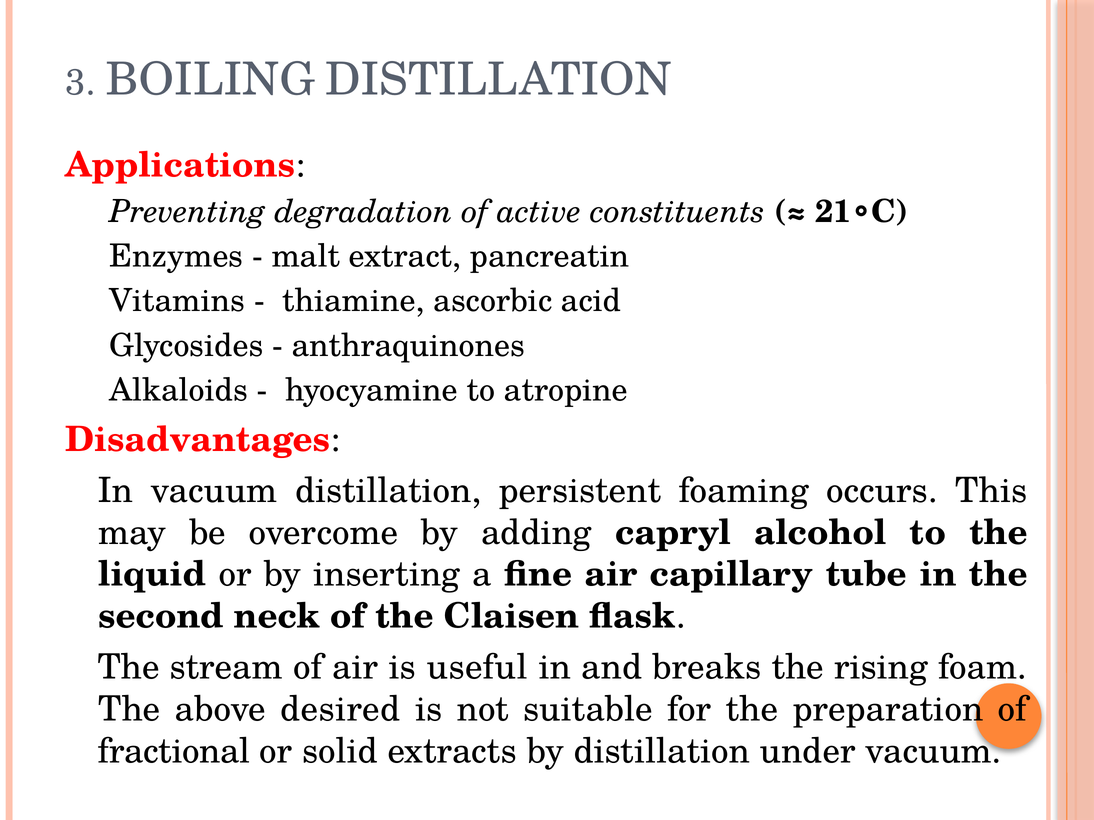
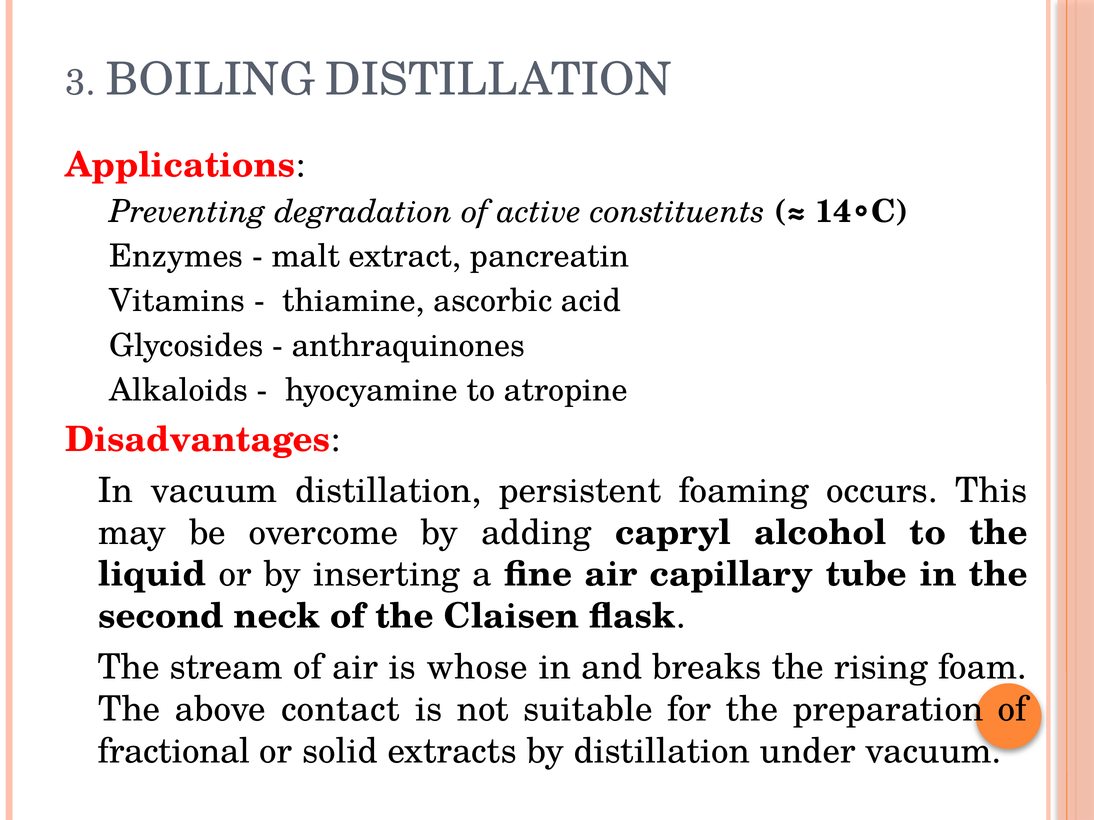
21◦C: 21◦C -> 14◦C
useful: useful -> whose
desired: desired -> contact
